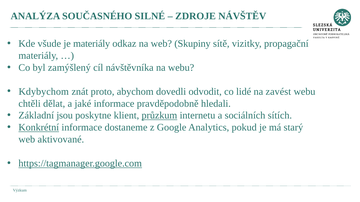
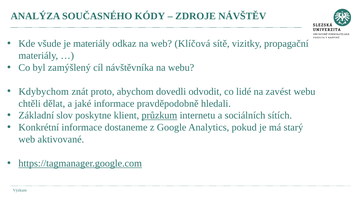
SILNÉ: SILNÉ -> KÓDY
Skupiny: Skupiny -> Klíčová
jsou: jsou -> slov
Konkrétní underline: present -> none
